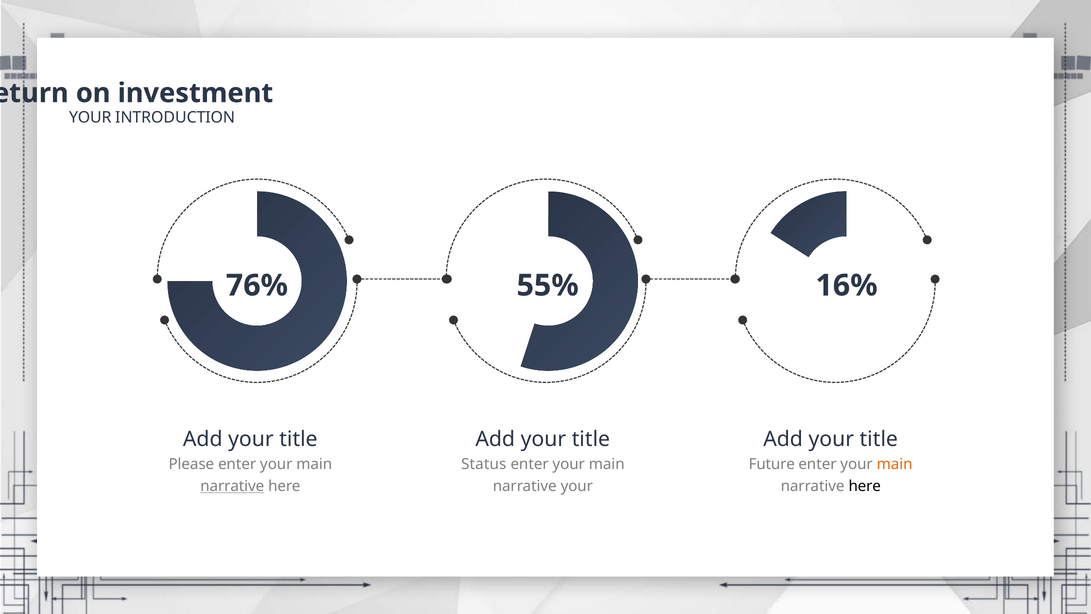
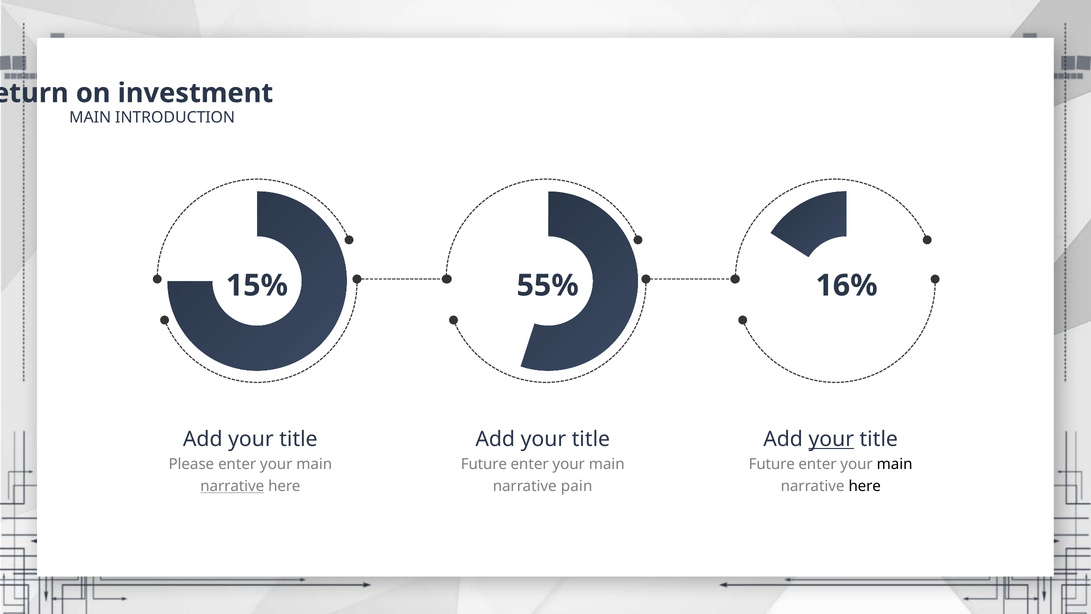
YOUR at (90, 117): YOUR -> MAIN
76%: 76% -> 15%
your at (831, 439) underline: none -> present
Status at (484, 464): Status -> Future
main at (895, 464) colour: orange -> black
narrative your: your -> pain
